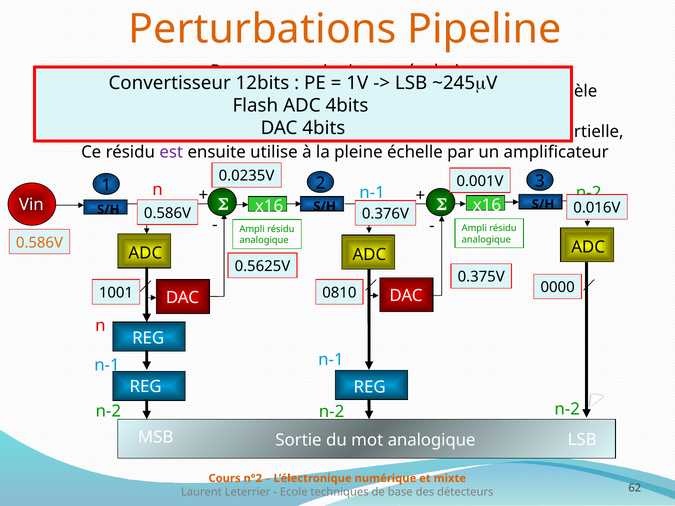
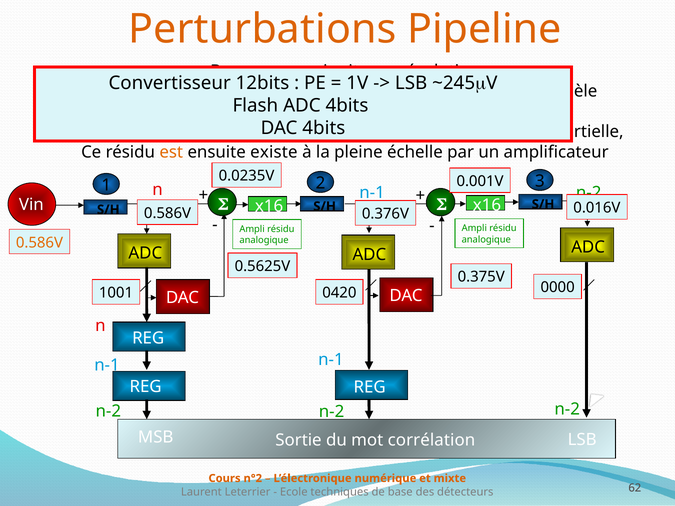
est colour: purple -> orange
utilise: utilise -> existe
0810: 0810 -> 0420
mot analogique: analogique -> corrélation
